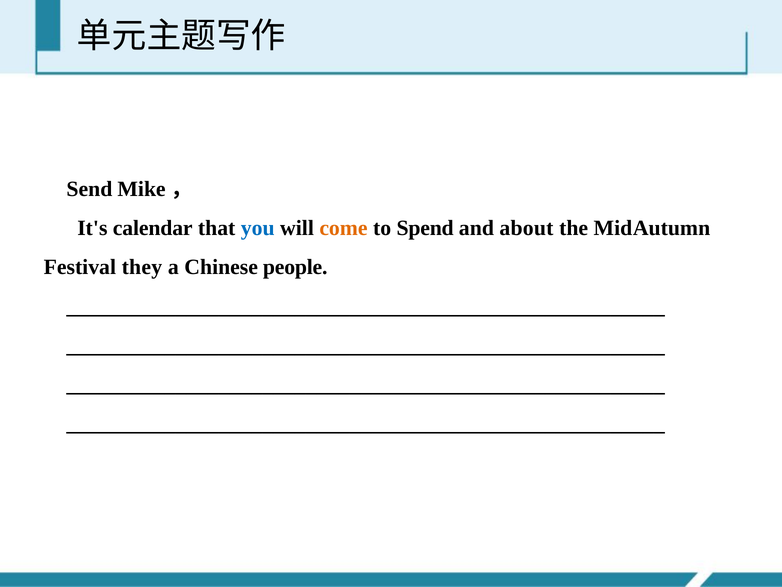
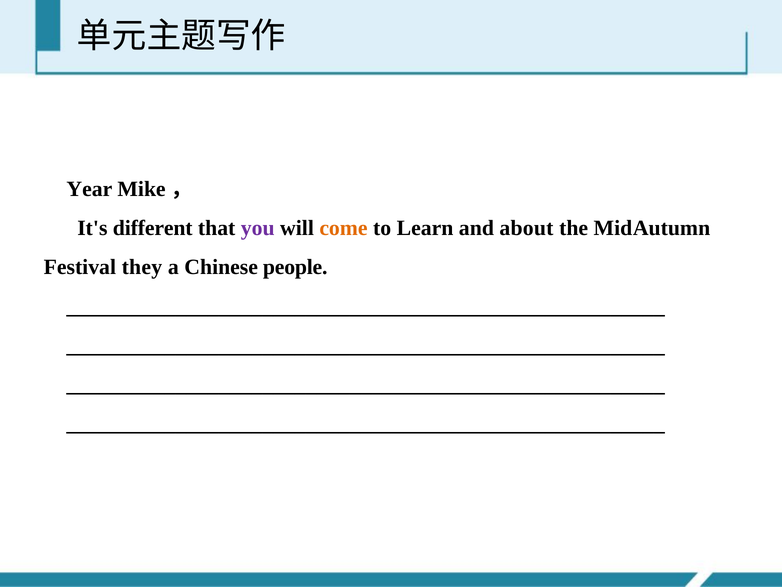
Send: Send -> Year
calendar: calendar -> different
you colour: blue -> purple
Spend: Spend -> Learn
